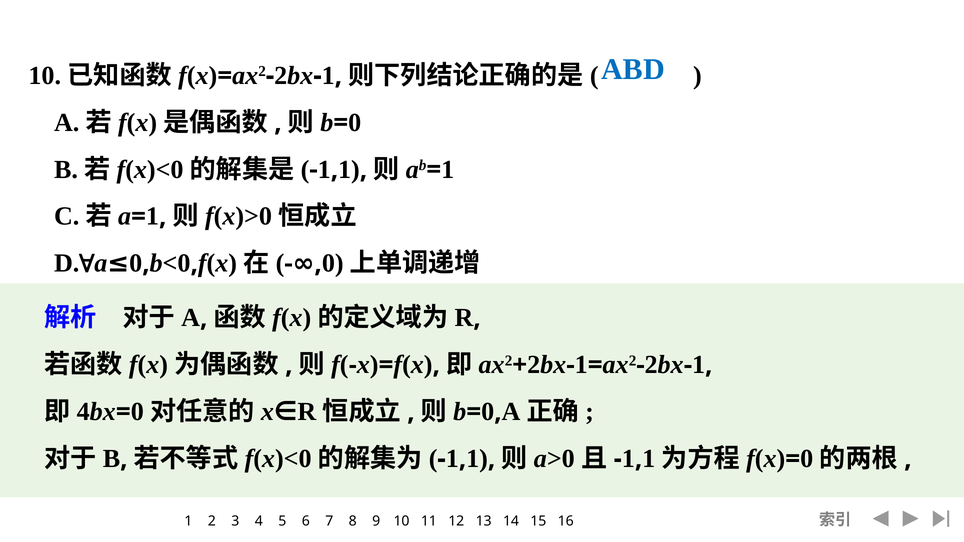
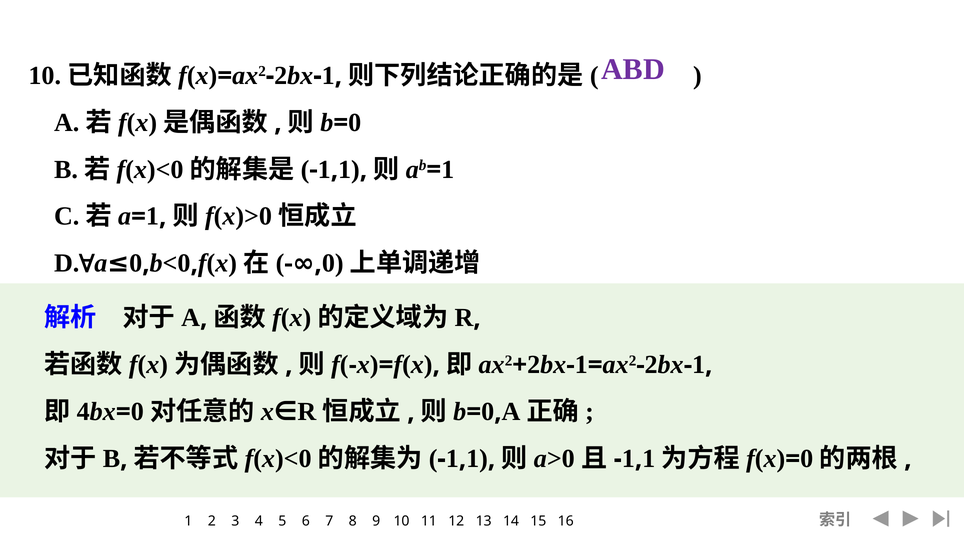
ABD colour: blue -> purple
